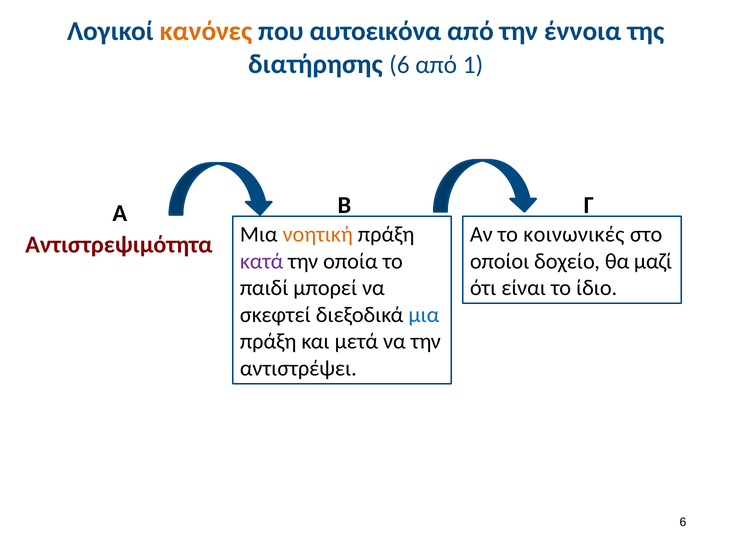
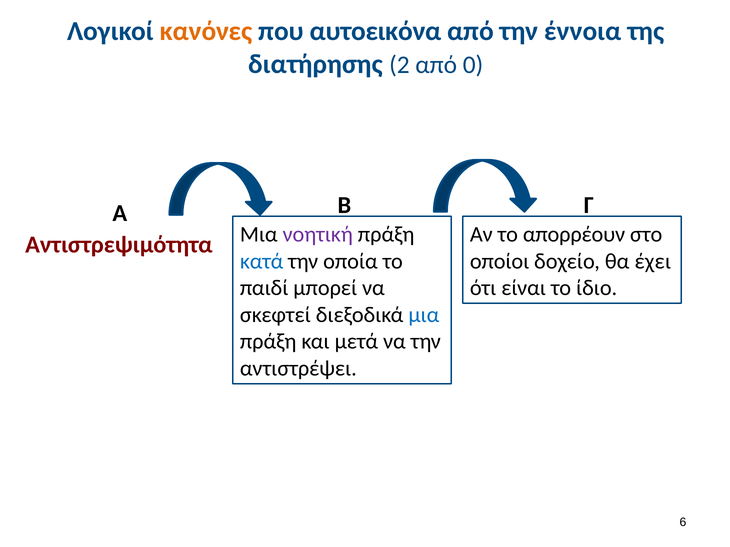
διατήρησης 6: 6 -> 2
1: 1 -> 0
νοητική colour: orange -> purple
κοινωνικές: κοινωνικές -> απορρέουν
κατά colour: purple -> blue
μαζί: μαζί -> έχει
